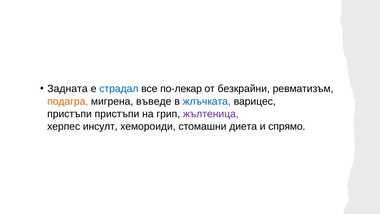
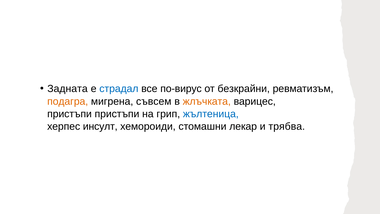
по-лекар: по-лекар -> по-вирус
въведе: въведе -> съвсем
жлъчката colour: blue -> orange
жълтеница colour: purple -> blue
диета: диета -> лекар
спрямо: спрямо -> трябва
